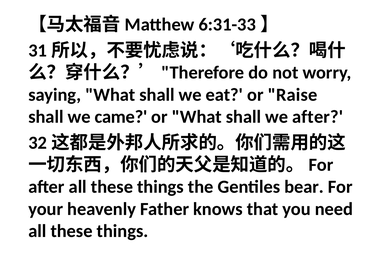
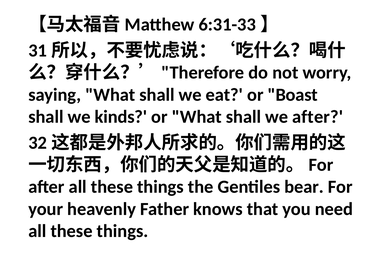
Raise: Raise -> Boast
came: came -> kinds
